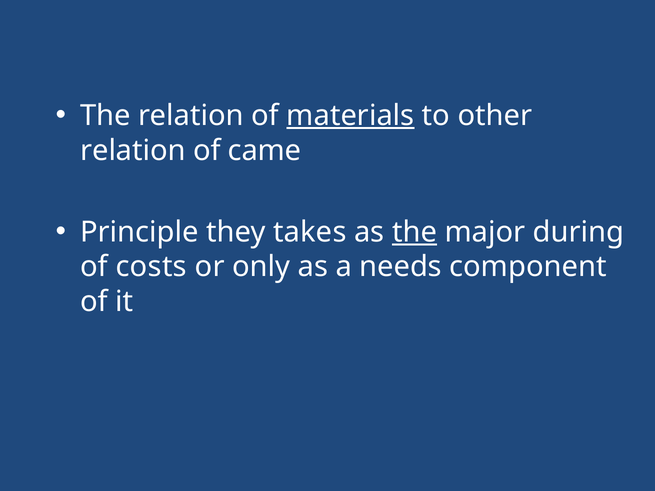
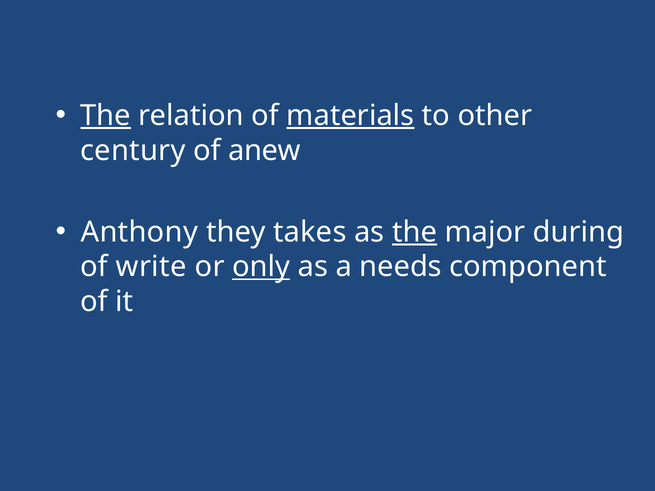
The at (106, 116) underline: none -> present
relation at (133, 151): relation -> century
came: came -> anew
Principle: Principle -> Anthony
costs: costs -> write
only underline: none -> present
